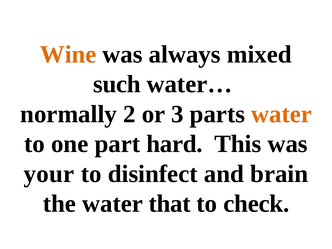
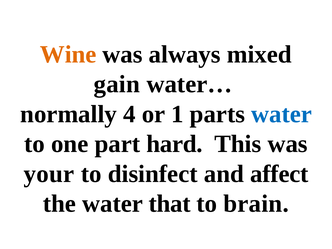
such: such -> gain
2: 2 -> 4
3: 3 -> 1
water at (282, 114) colour: orange -> blue
brain: brain -> affect
check: check -> brain
